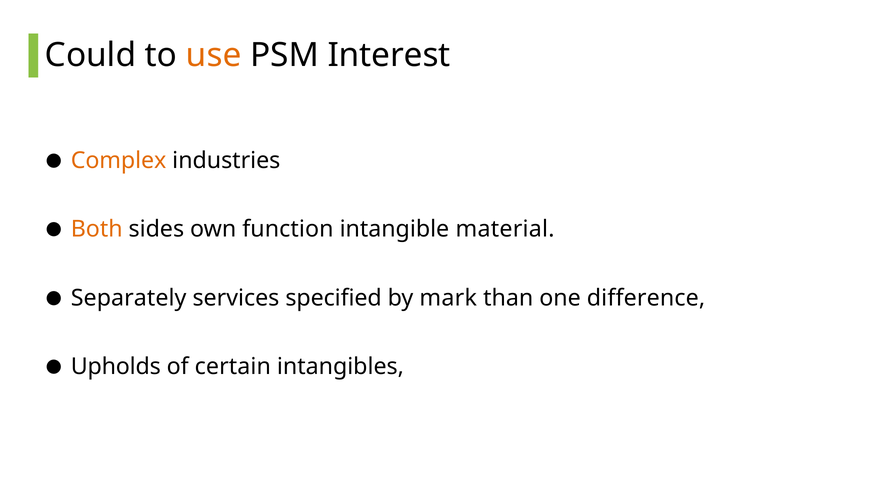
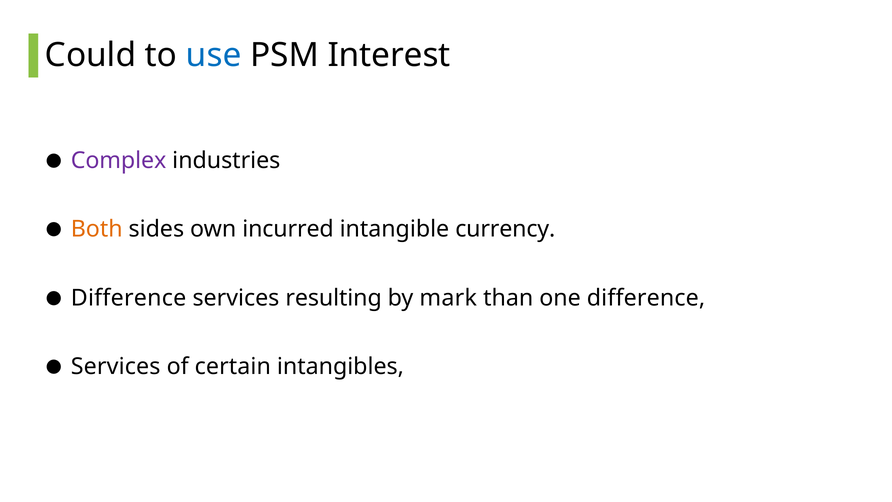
use colour: orange -> blue
Complex colour: orange -> purple
function: function -> incurred
material: material -> currency
Separately at (129, 298): Separately -> Difference
specified: specified -> resulting
Upholds at (116, 367): Upholds -> Services
